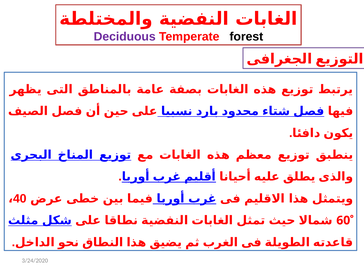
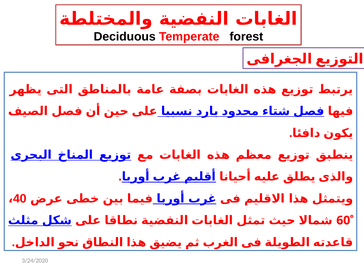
Deciduous colour: purple -> black
